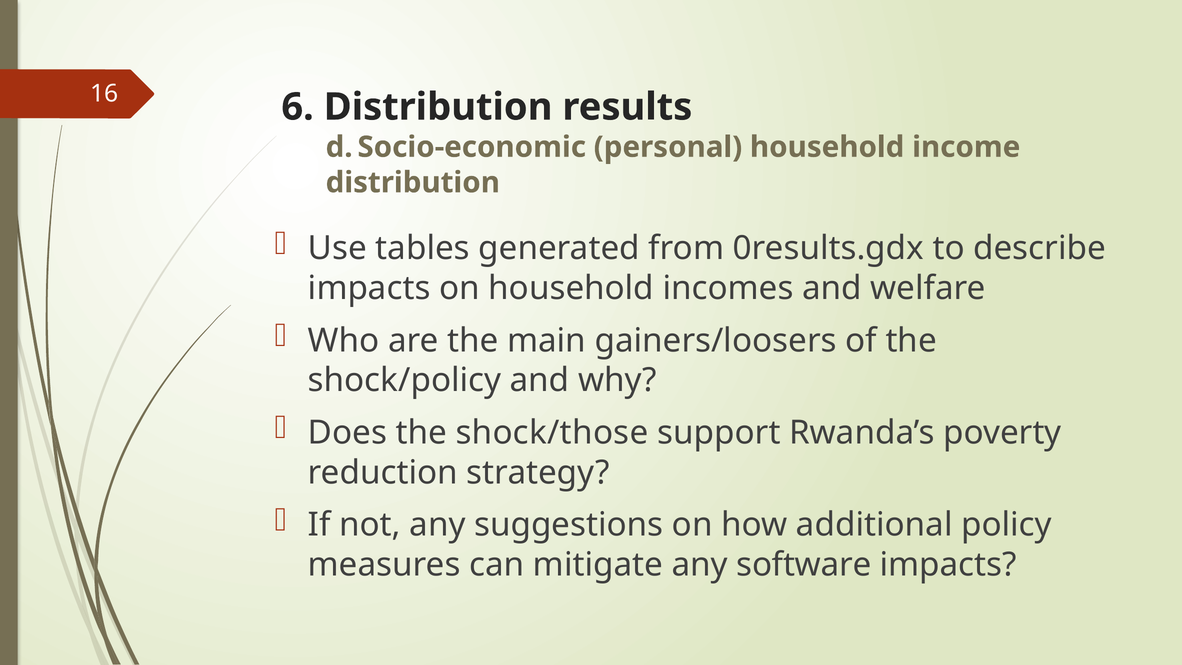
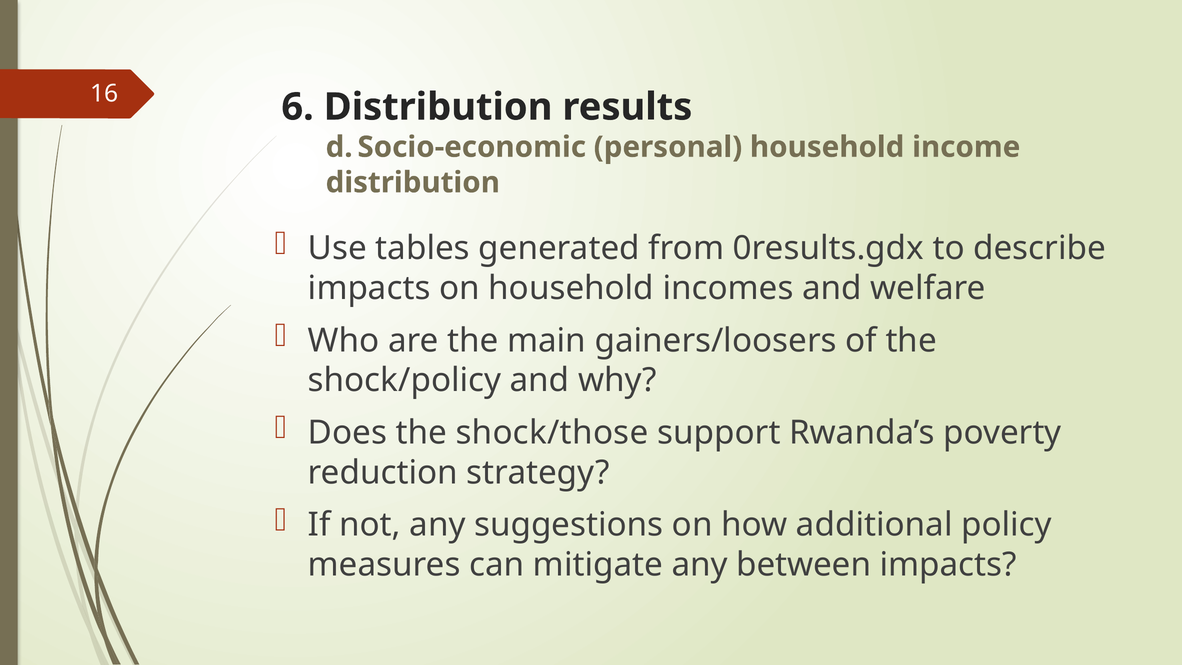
software: software -> between
